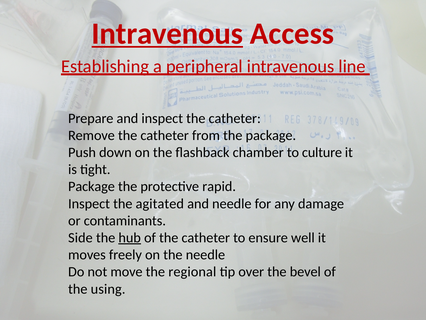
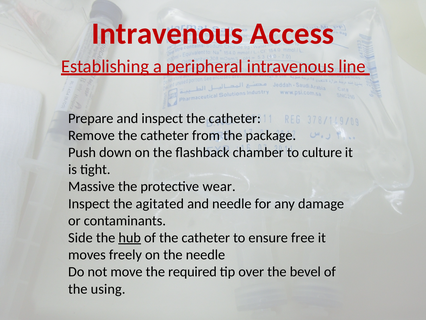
Intravenous at (167, 34) underline: present -> none
Package at (92, 186): Package -> Massive
rapid: rapid -> wear
well: well -> free
regional: regional -> required
